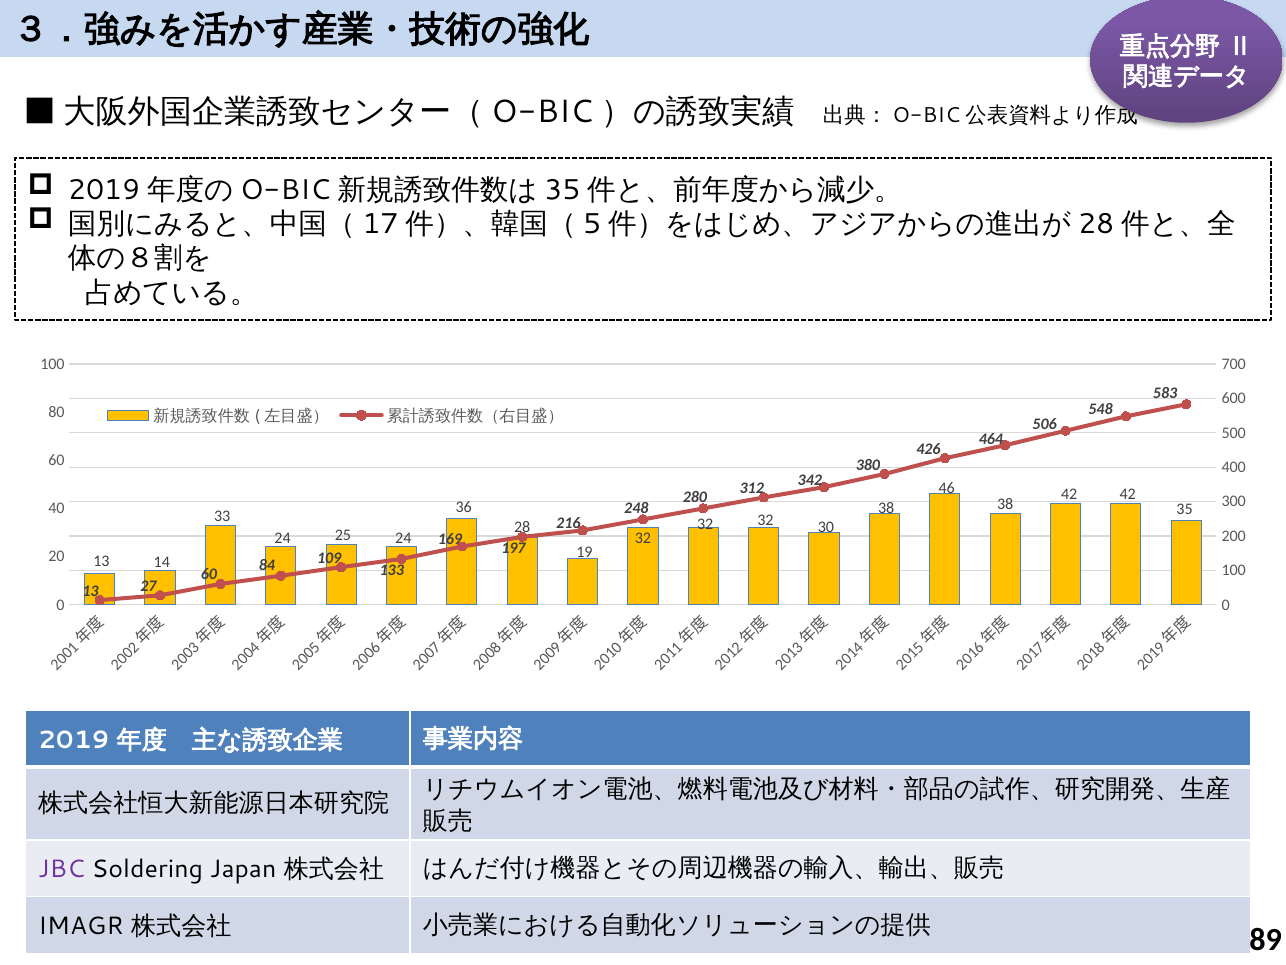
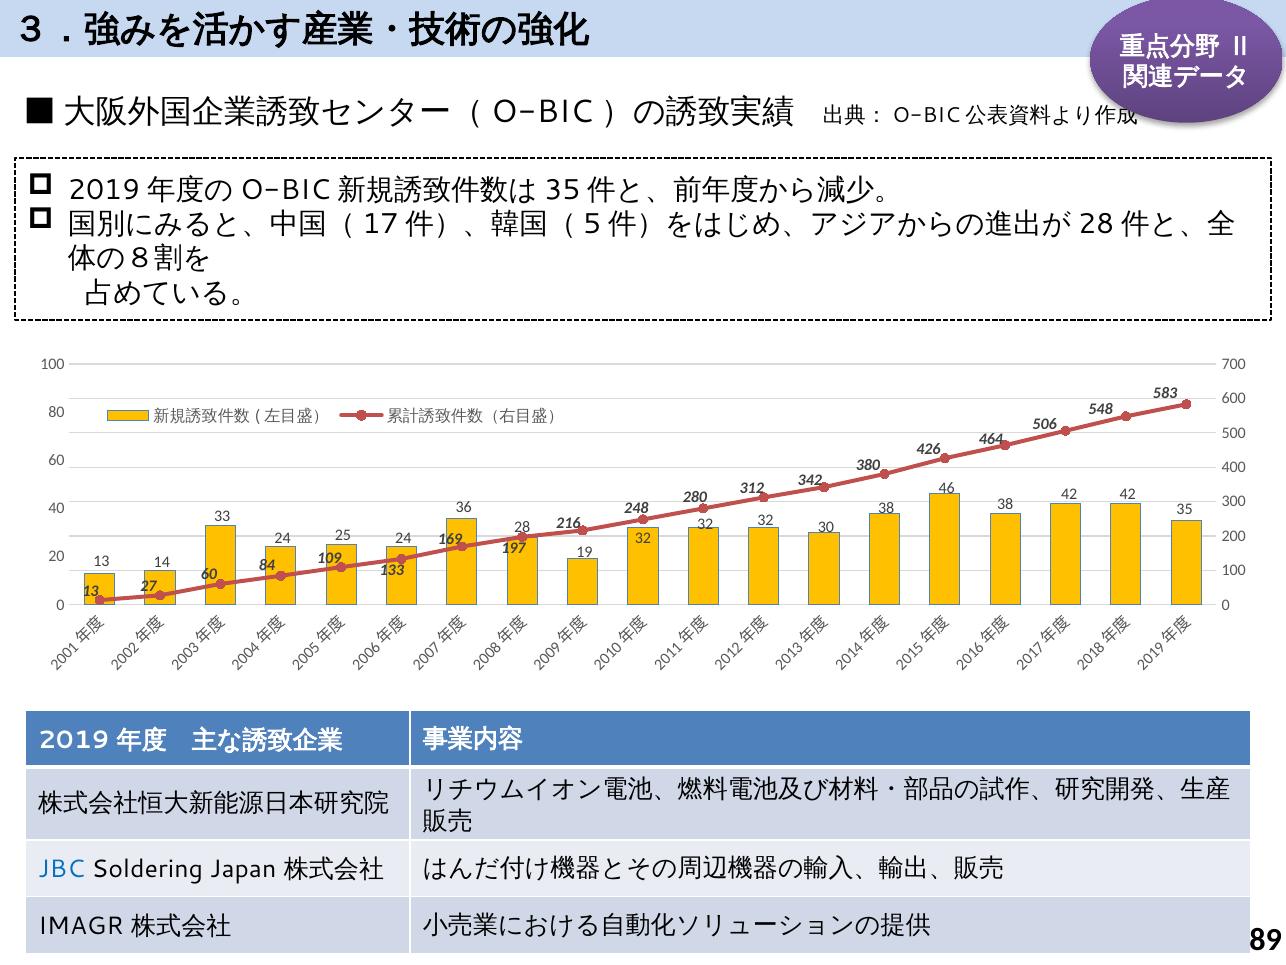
JBC colour: purple -> blue
